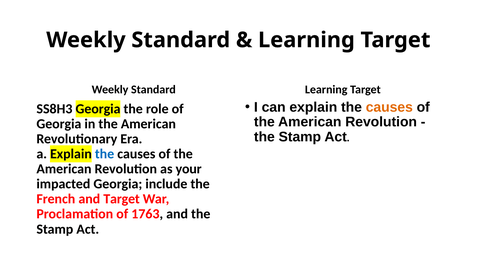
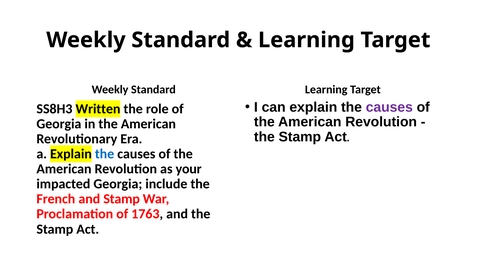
causes at (389, 107) colour: orange -> purple
SS8H3 Georgia: Georgia -> Written
and Target: Target -> Stamp
